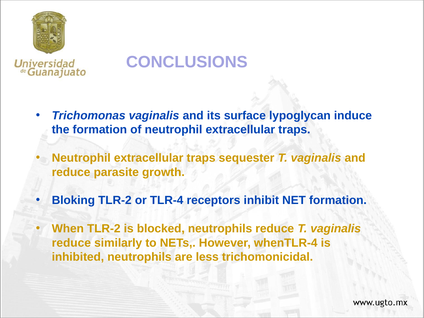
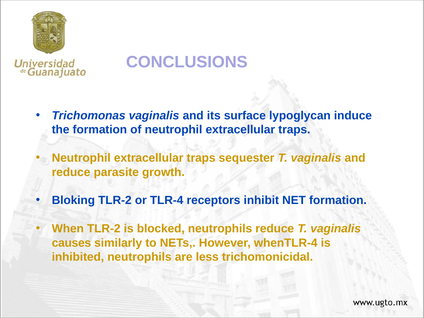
reduce at (71, 243): reduce -> causes
